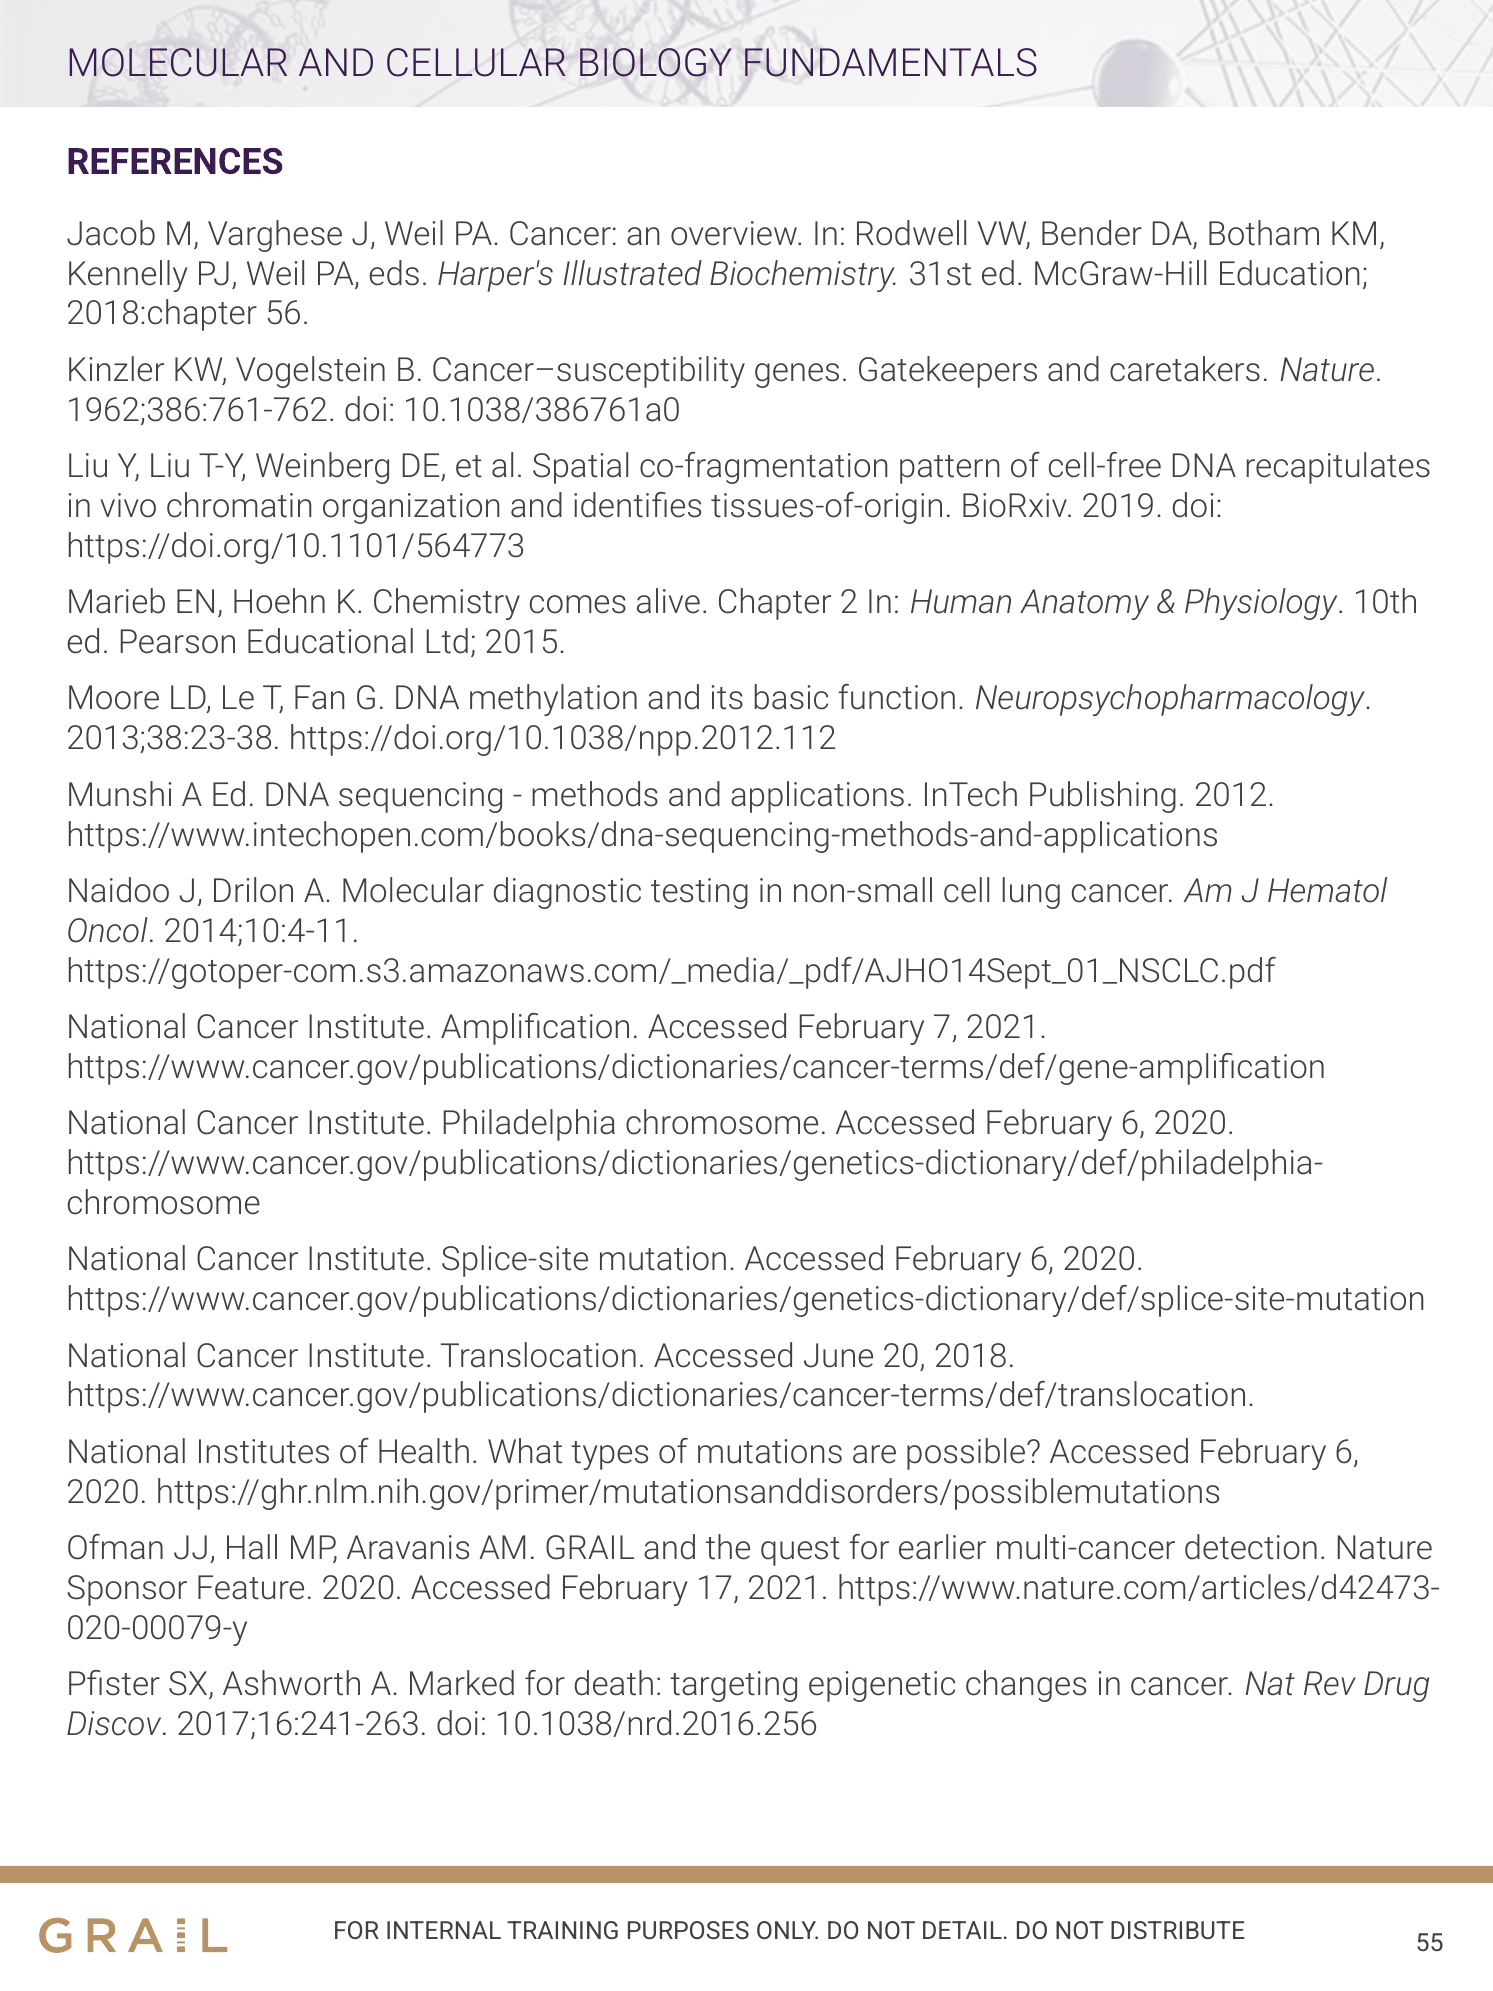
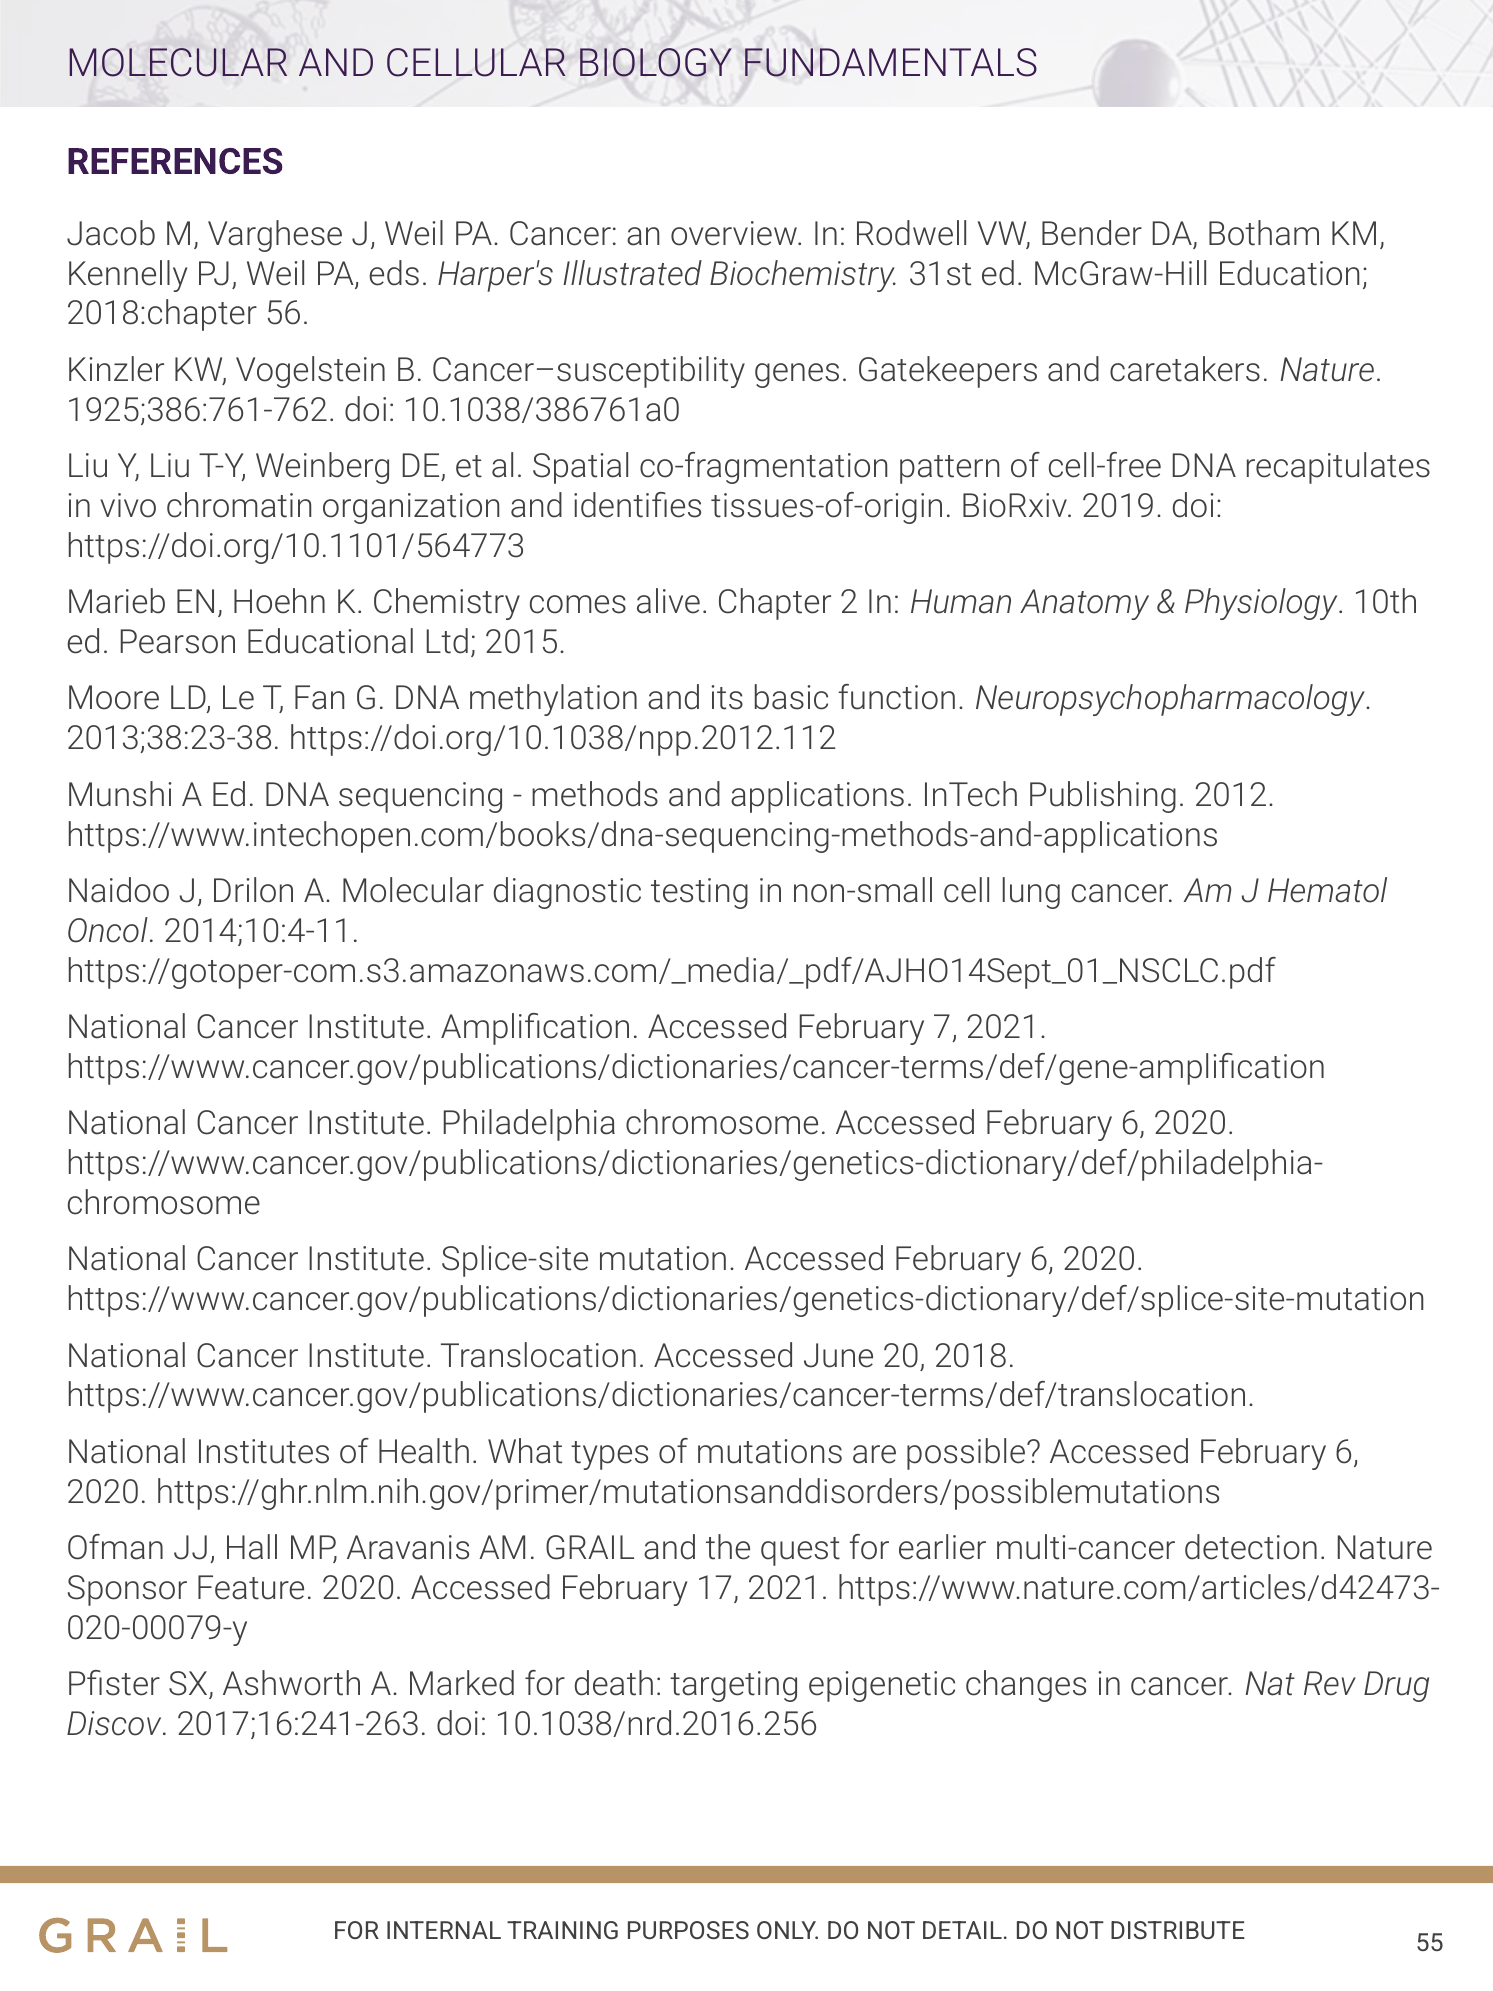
1962;386:761-762: 1962;386:761-762 -> 1925;386:761-762
